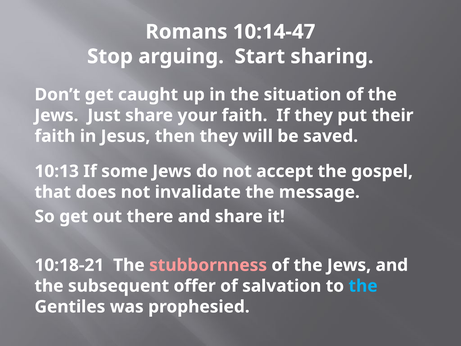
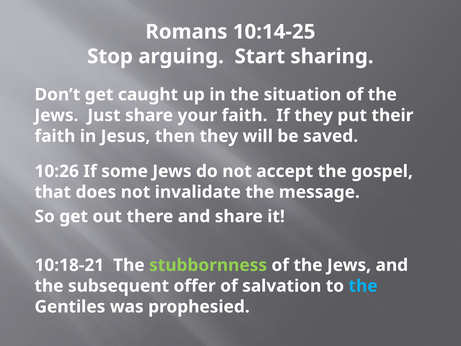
10:14-47: 10:14-47 -> 10:14-25
10:13: 10:13 -> 10:26
stubbornness colour: pink -> light green
